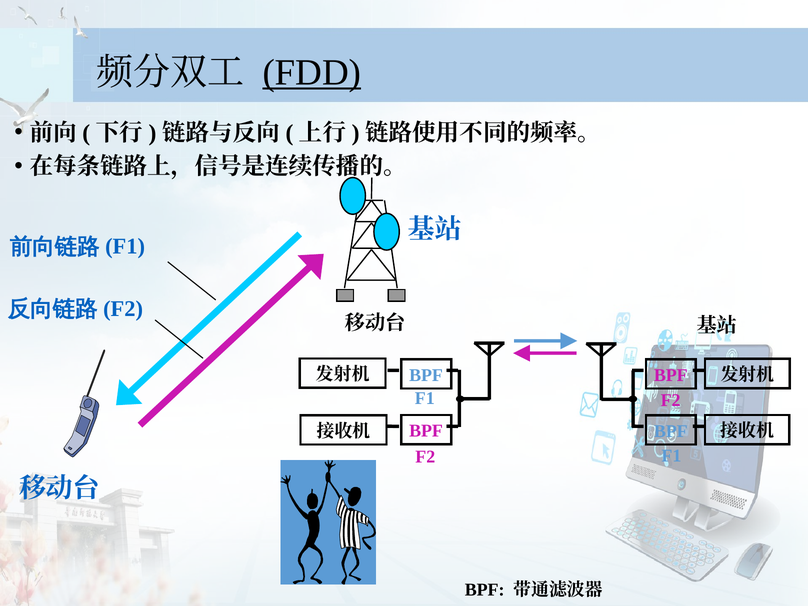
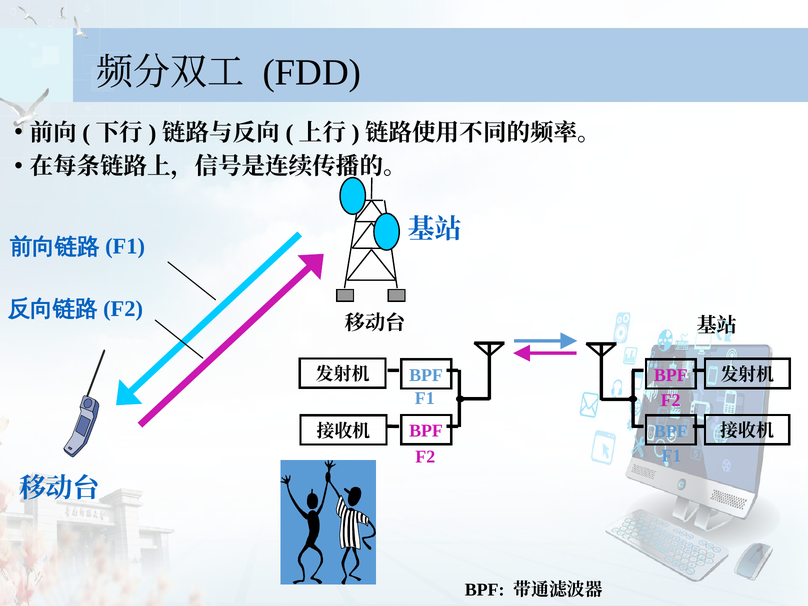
FDD underline: present -> none
